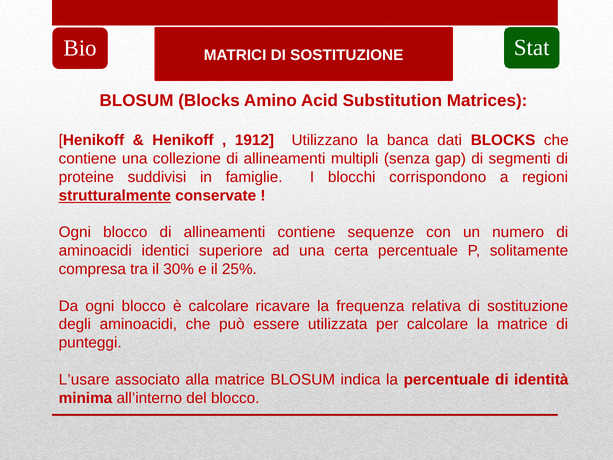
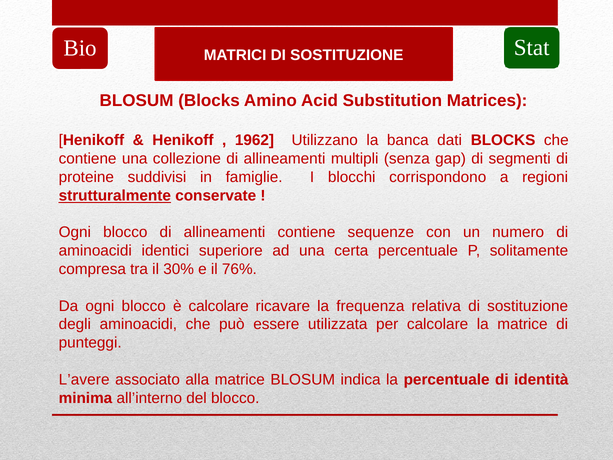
1912: 1912 -> 1962
25%: 25% -> 76%
L’usare: L’usare -> L’avere
